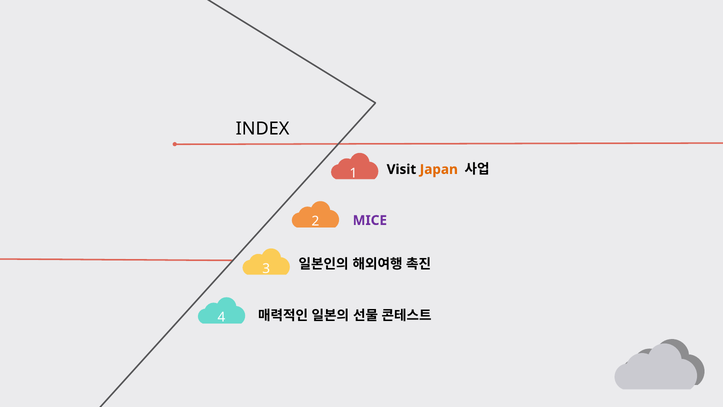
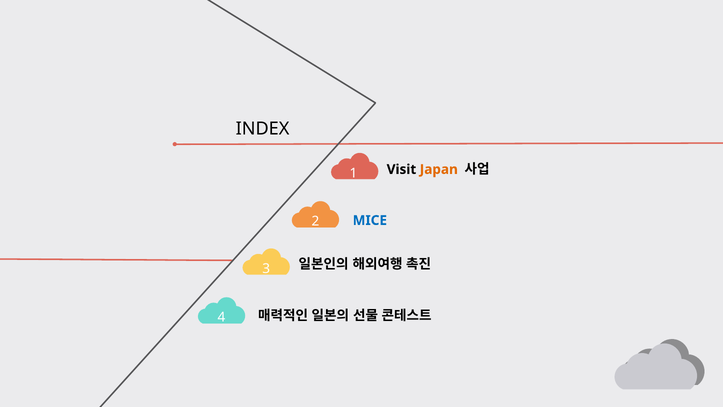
MICE colour: purple -> blue
